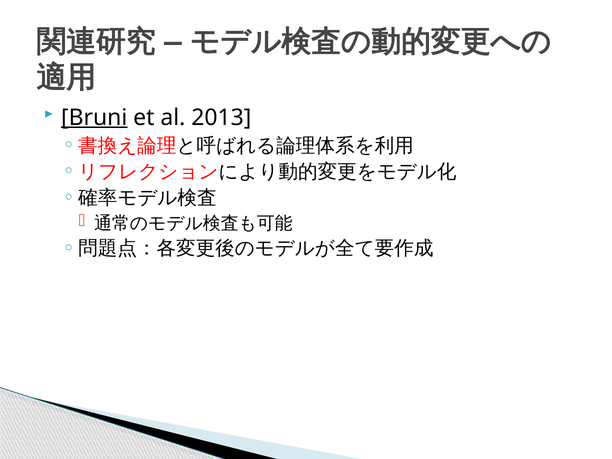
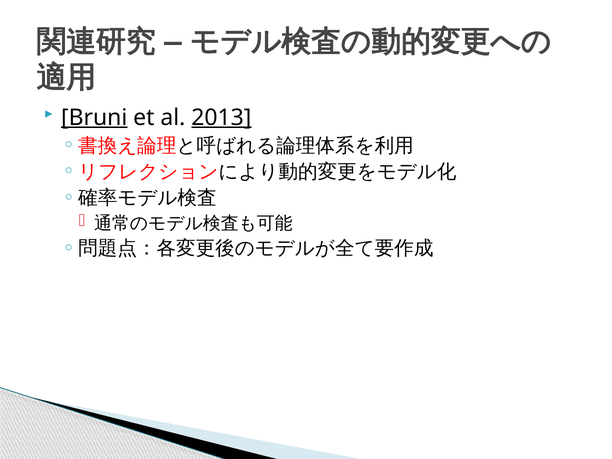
2013 underline: none -> present
